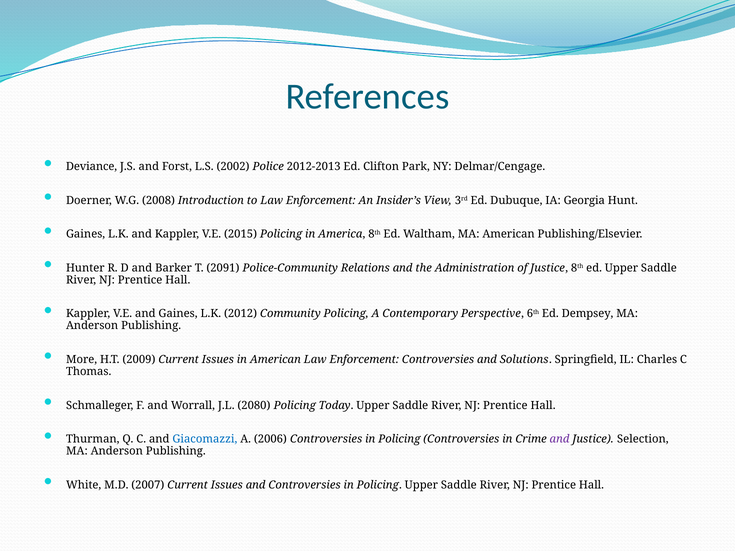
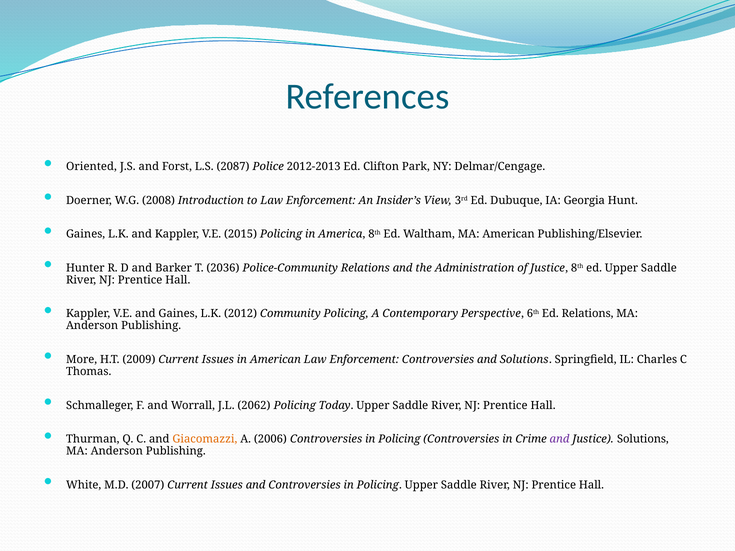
Deviance: Deviance -> Oriented
2002: 2002 -> 2087
2091: 2091 -> 2036
Ed Dempsey: Dempsey -> Relations
2080: 2080 -> 2062
Giacomazzi colour: blue -> orange
Justice Selection: Selection -> Solutions
